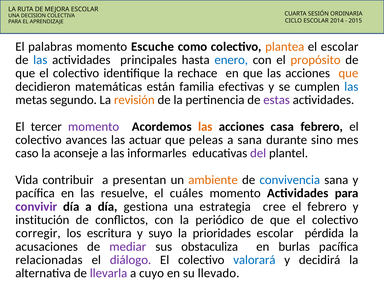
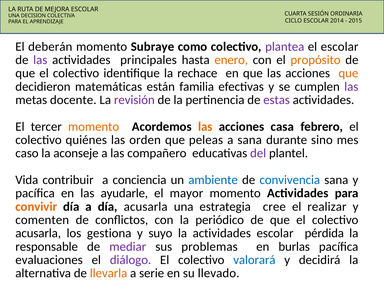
palabras: palabras -> deberán
Escuche: Escuche -> Subraye
plantea colour: orange -> purple
las at (40, 60) colour: blue -> purple
enero colour: blue -> orange
las at (351, 87) colour: blue -> purple
segundo: segundo -> docente
revisión colour: orange -> purple
momento at (94, 127) colour: purple -> orange
avances: avances -> quiénes
actuar: actuar -> orden
informarles: informarles -> compañero
presentan: presentan -> conciencia
ambiente colour: orange -> blue
resuelve: resuelve -> ayudarle
cuáles: cuáles -> mayor
convivir colour: purple -> orange
día gestiona: gestiona -> acusarla
el febrero: febrero -> realizar
institución: institución -> comenten
corregir at (38, 233): corregir -> acusarla
escritura: escritura -> gestiona
la prioridades: prioridades -> actividades
acusaciones: acusaciones -> responsable
obstaculiza: obstaculiza -> problemas
relacionadas: relacionadas -> evaluaciones
llevarla colour: purple -> orange
cuyo: cuyo -> serie
